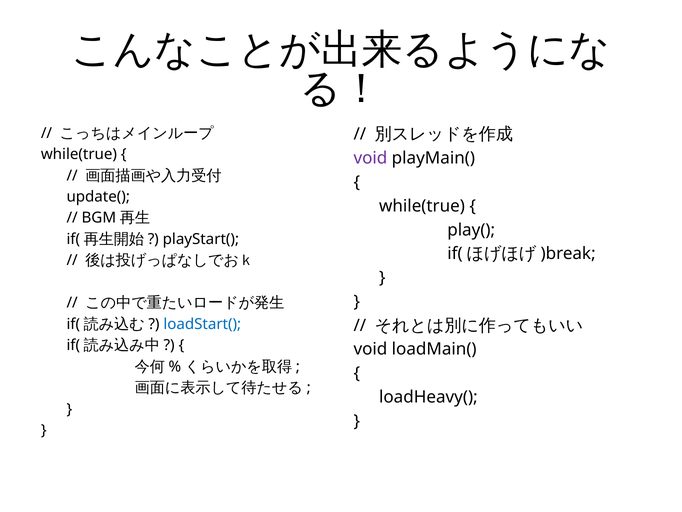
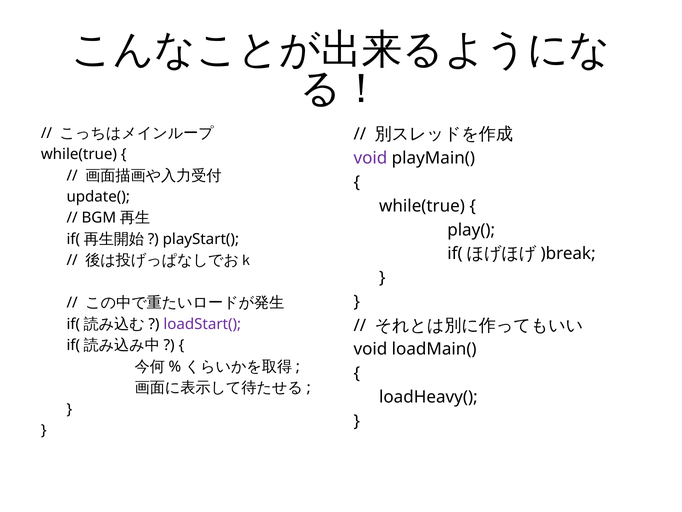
loadStart( colour: blue -> purple
